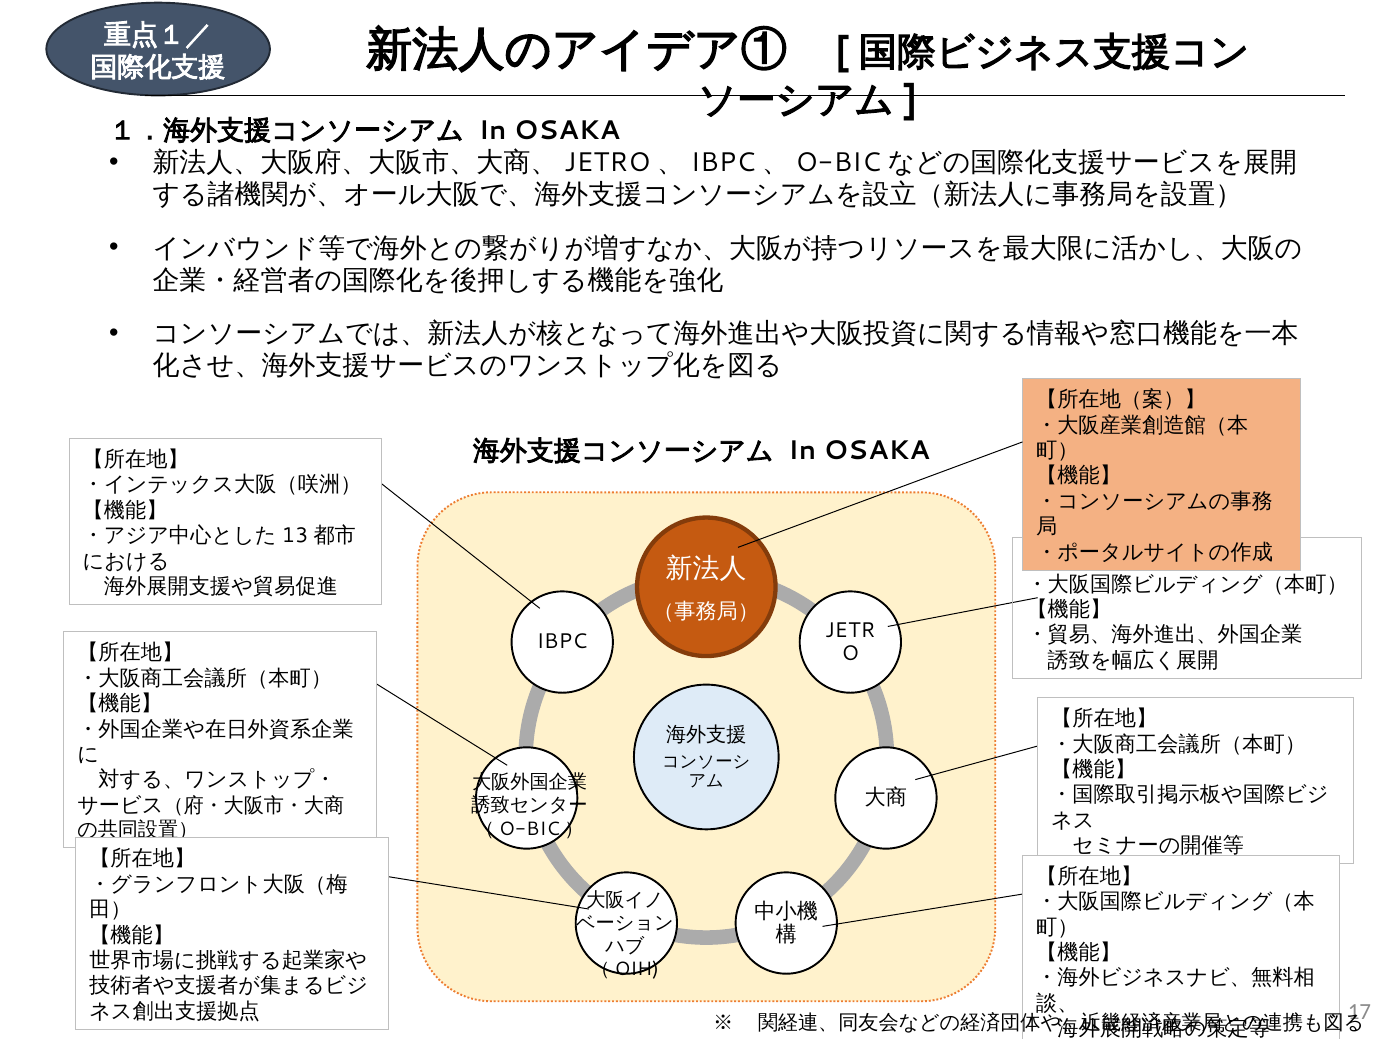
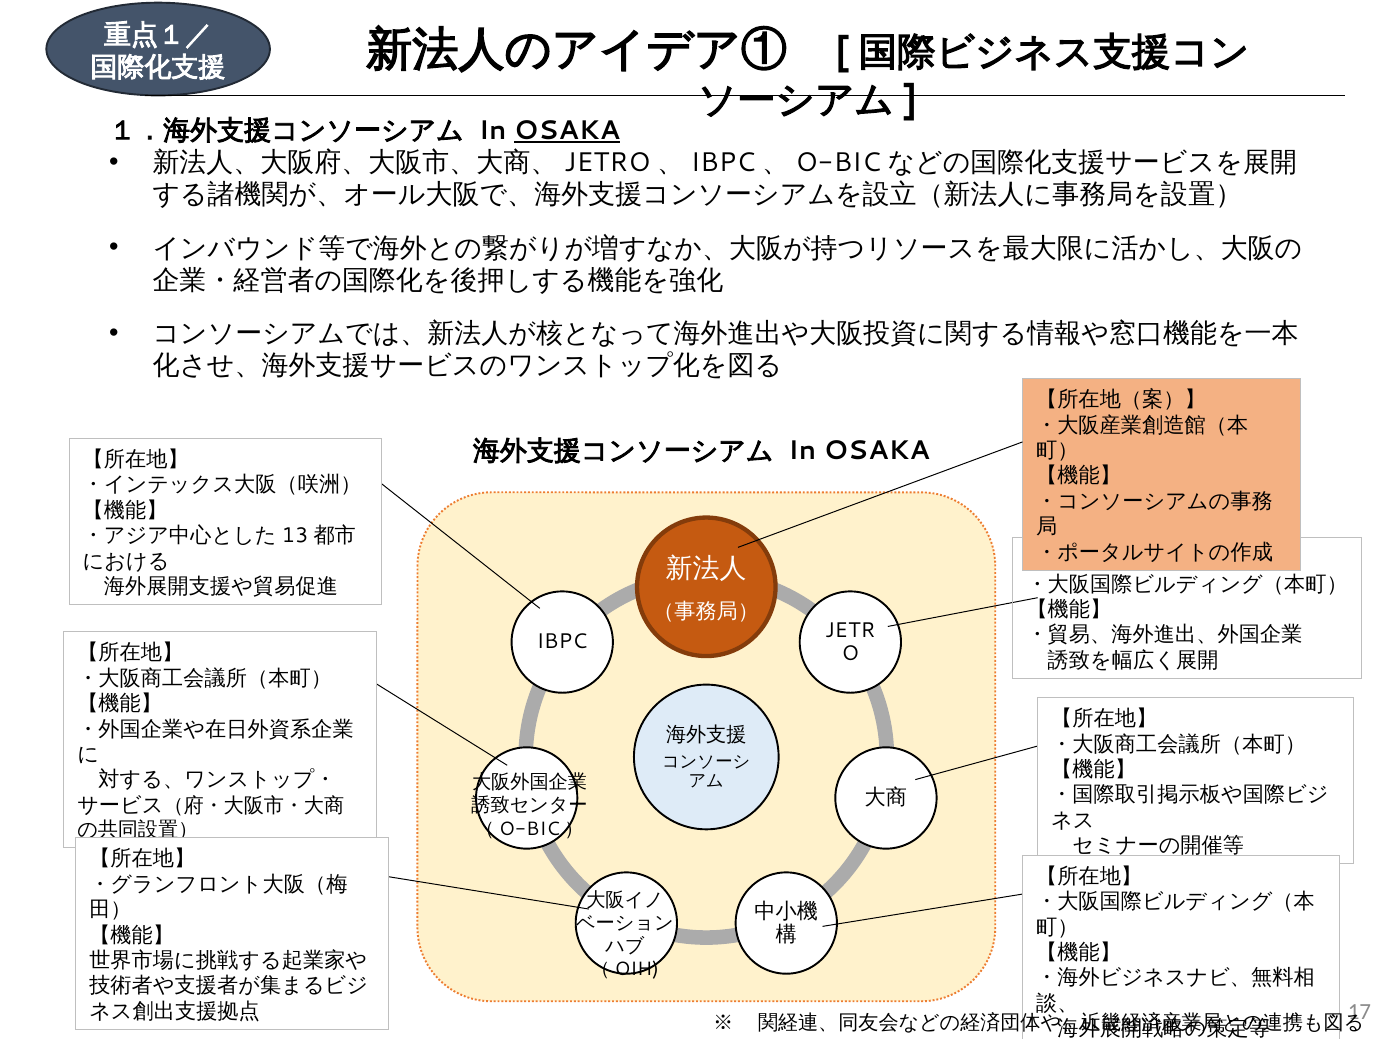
OSAKA at (567, 130) underline: none -> present
